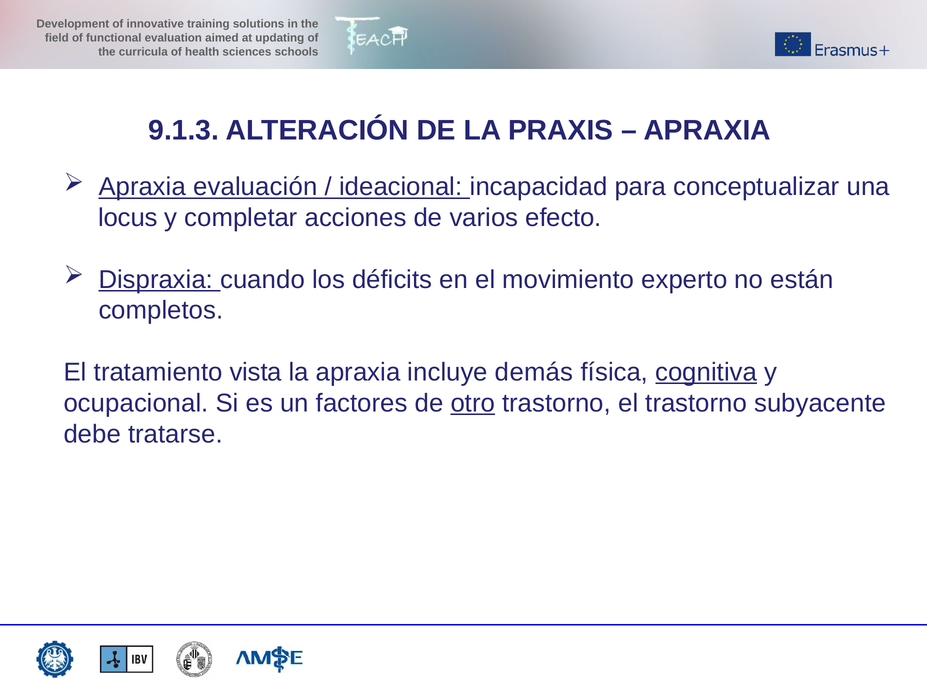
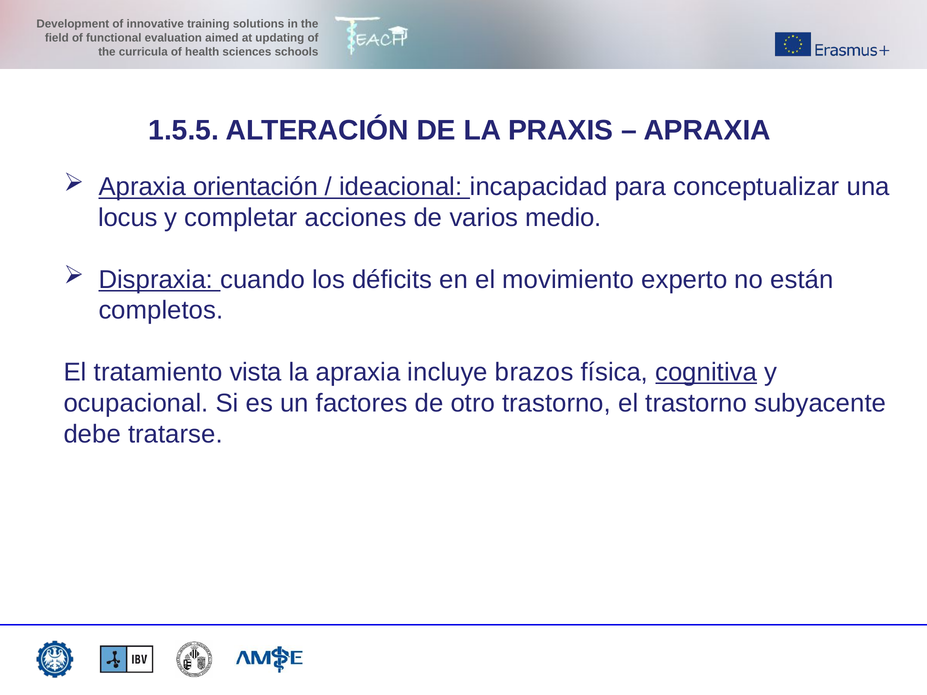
9.1.3: 9.1.3 -> 1.5.5
evaluación: evaluación -> orientación
efecto: efecto -> medio
demás: demás -> brazos
otro underline: present -> none
